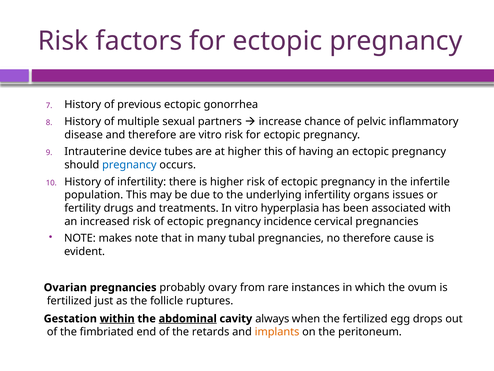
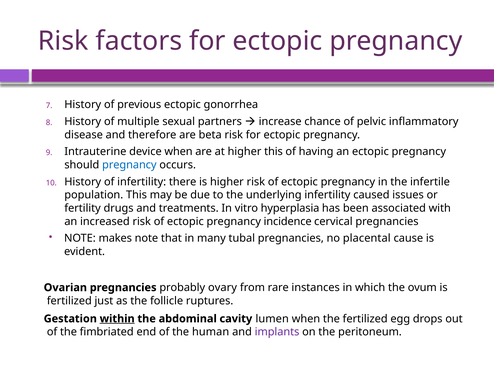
are vitro: vitro -> beta
device tubes: tubes -> when
organs: organs -> caused
no therefore: therefore -> placental
abdominal underline: present -> none
always: always -> lumen
retards: retards -> human
implants colour: orange -> purple
